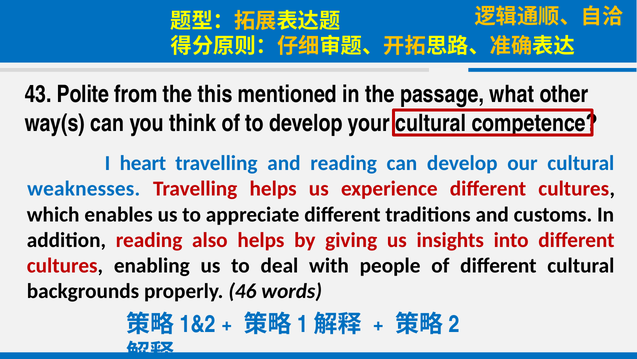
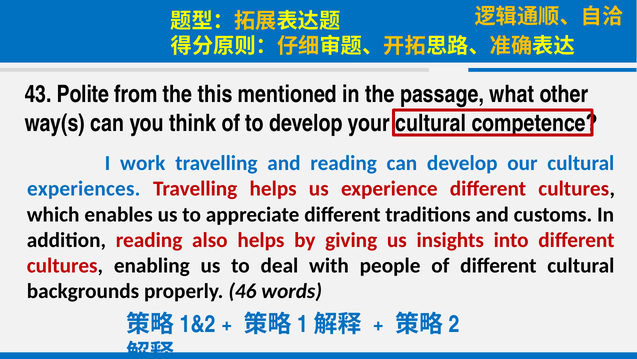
heart: heart -> work
weaknesses: weaknesses -> experiences
